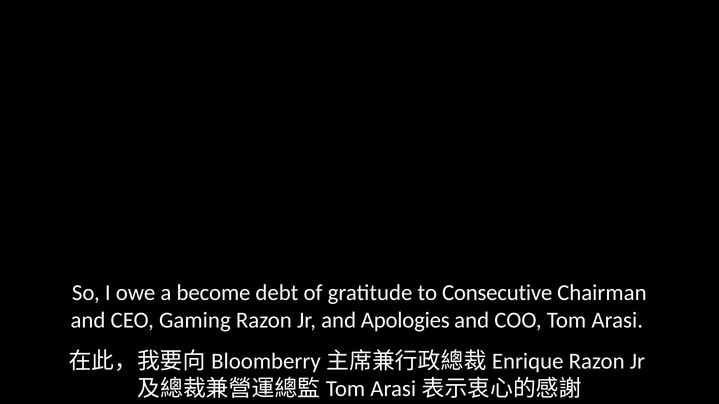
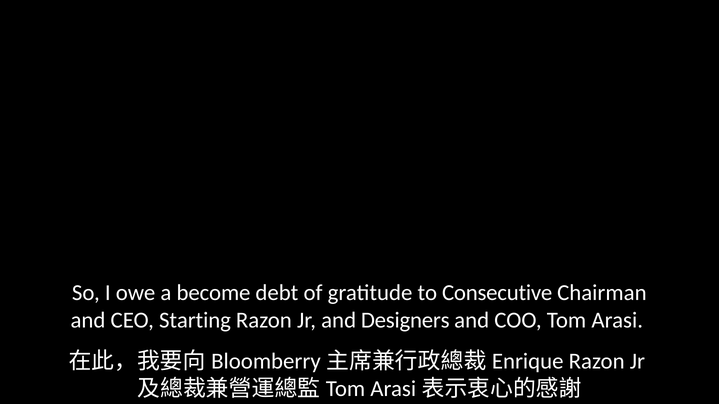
Gaming: Gaming -> Starting
Apologies: Apologies -> Designers
